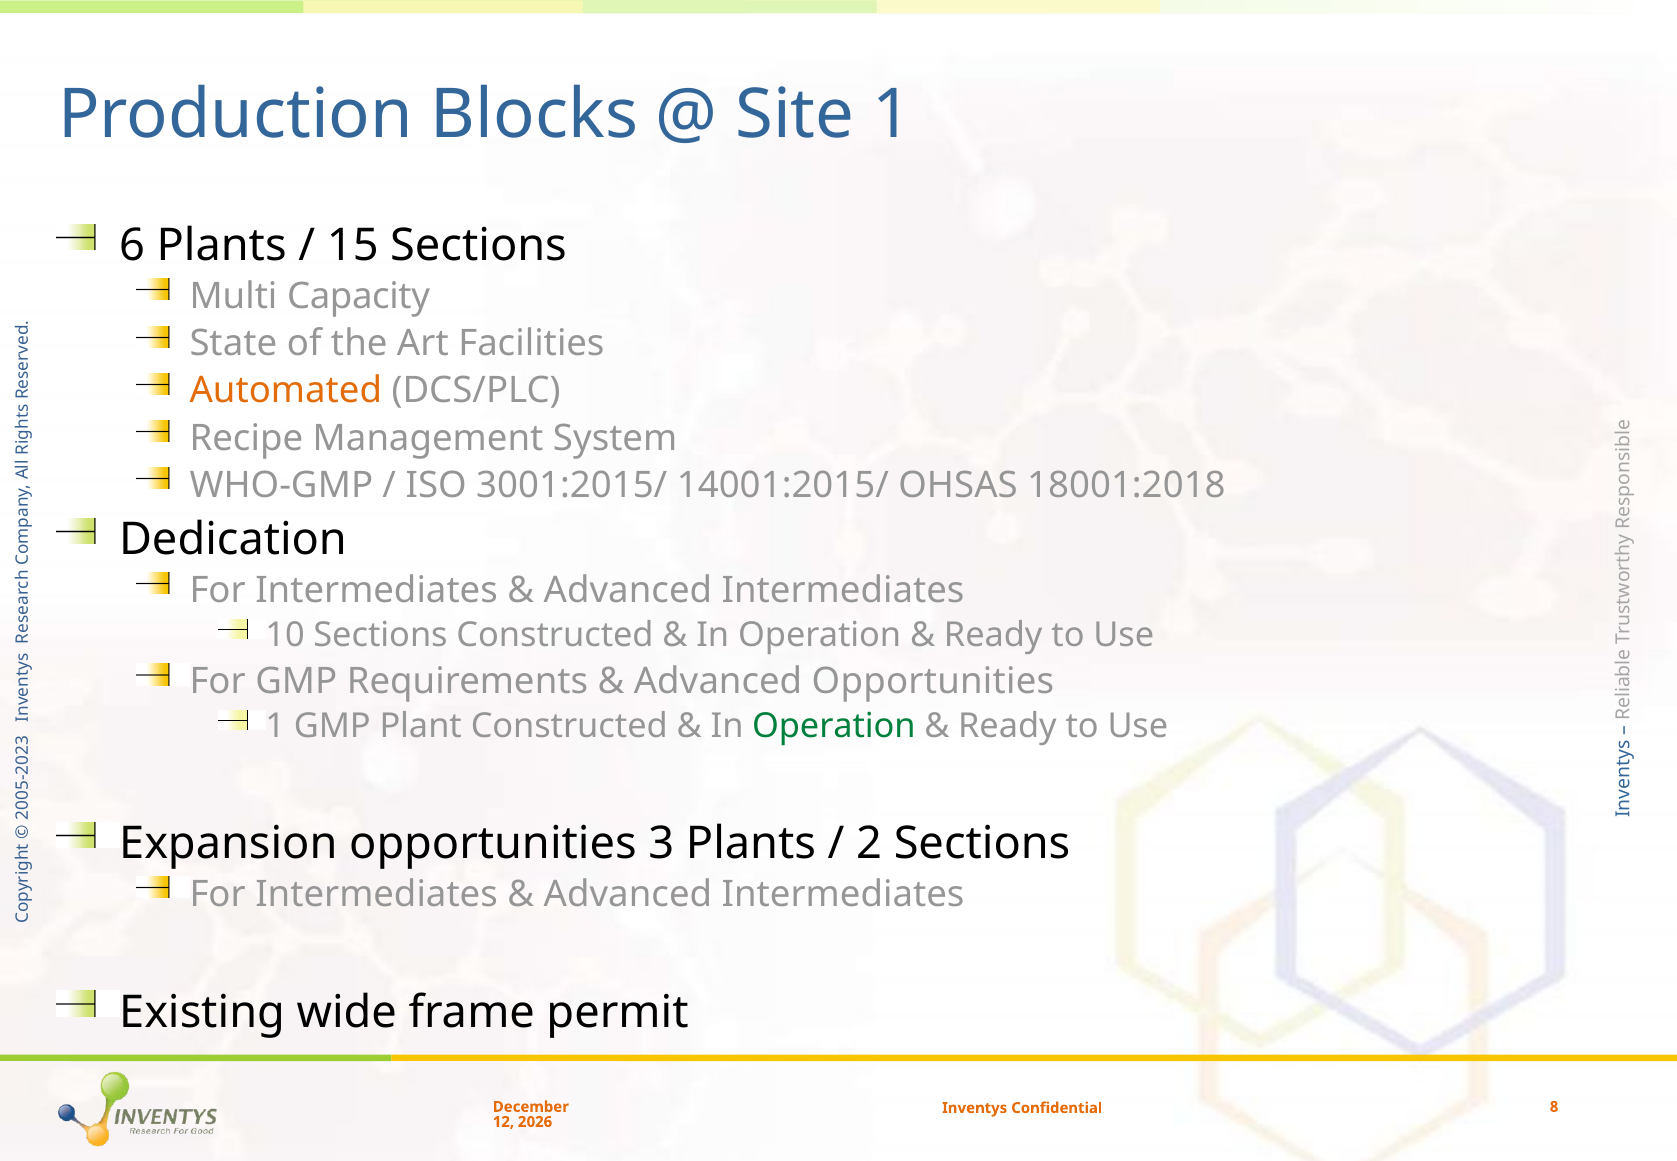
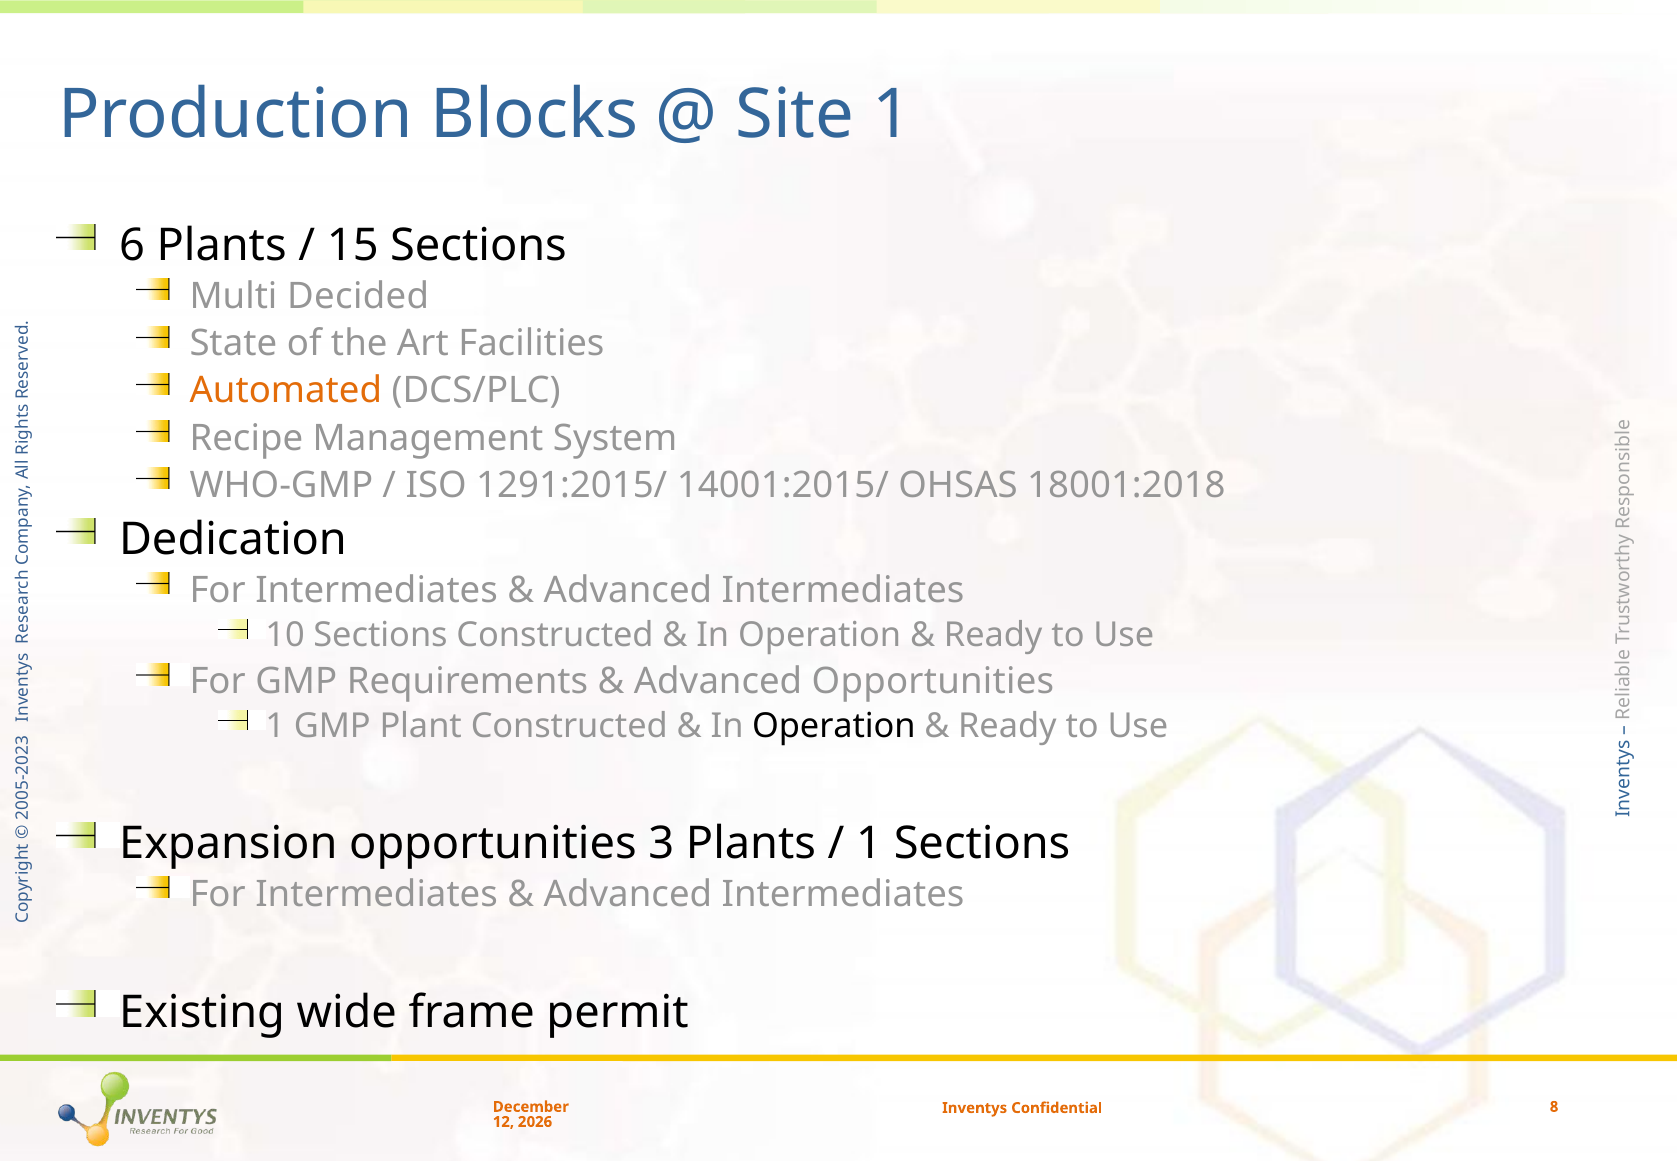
Capacity: Capacity -> Decided
3001:2015/: 3001:2015/ -> 1291:2015/
Operation at (834, 727) colour: green -> black
2 at (869, 844): 2 -> 1
